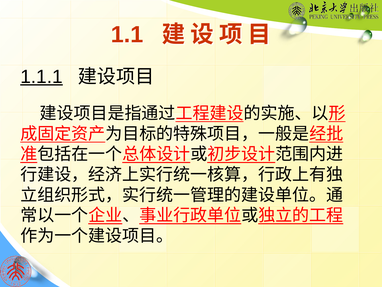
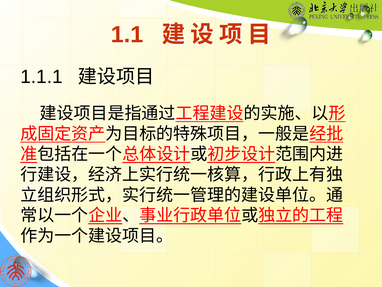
1.1.1 underline: present -> none
